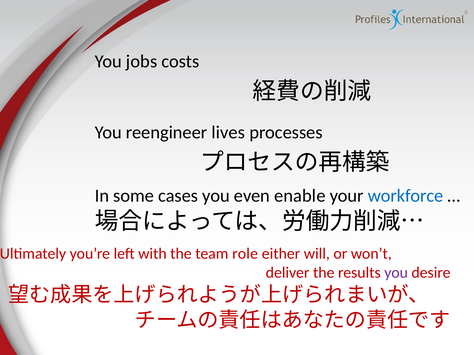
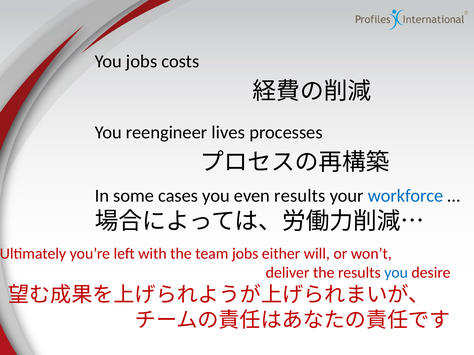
even enable: enable -> results
team role: role -> jobs
you at (396, 273) colour: purple -> blue
